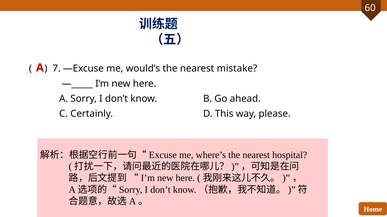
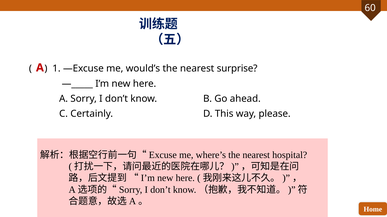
7: 7 -> 1
mistake: mistake -> surprise
